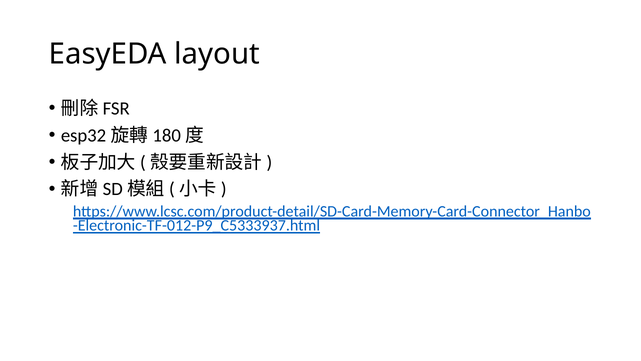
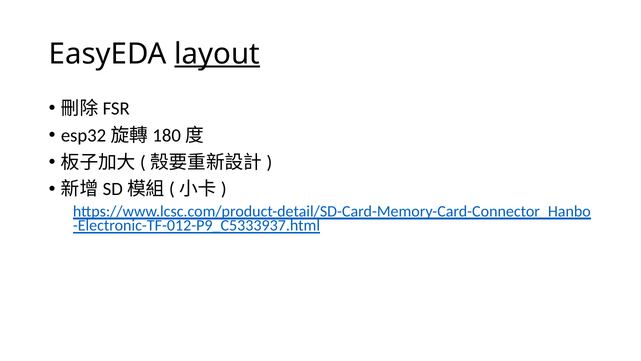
layout underline: none -> present
